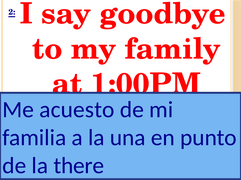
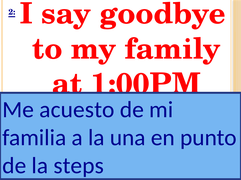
there: there -> steps
